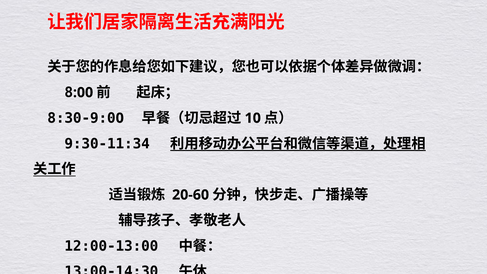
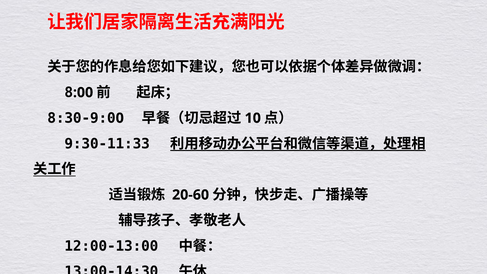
9:30-11:34: 9:30-11:34 -> 9:30-11:33
